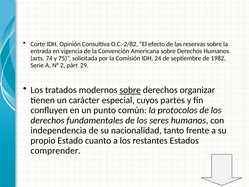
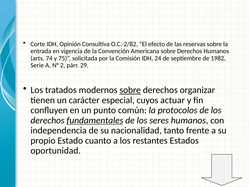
partes: partes -> actuar
fundamentales underline: none -> present
comprender: comprender -> oportunidad
